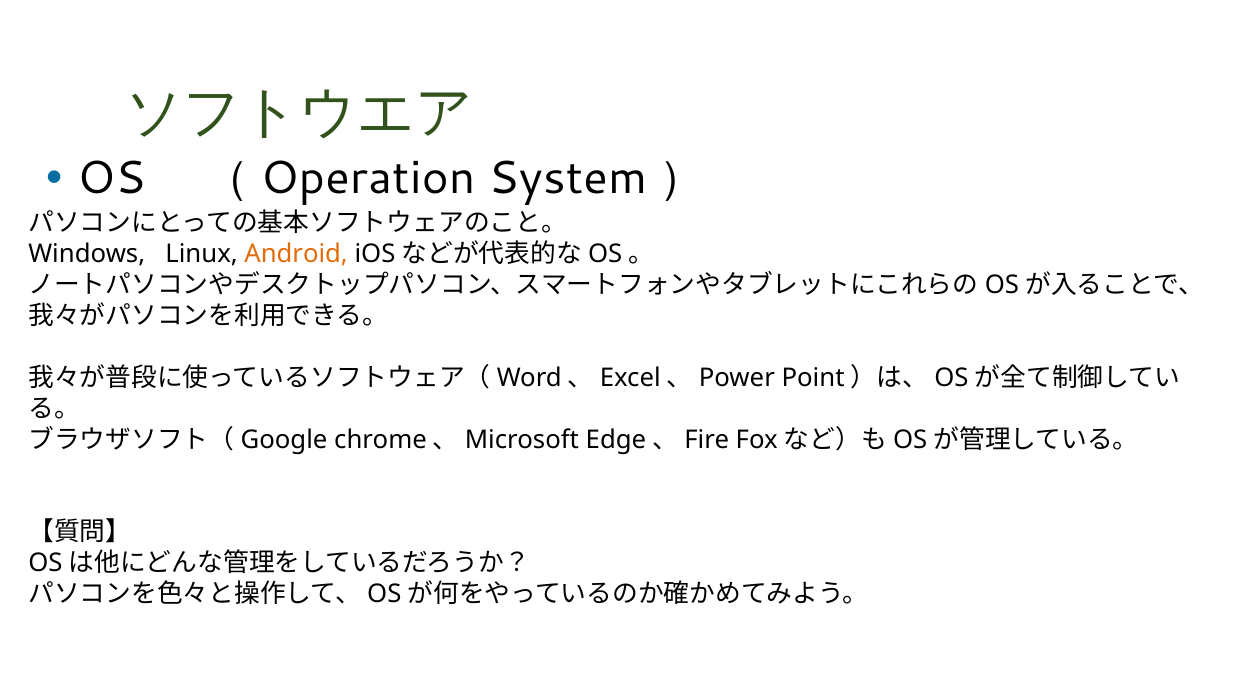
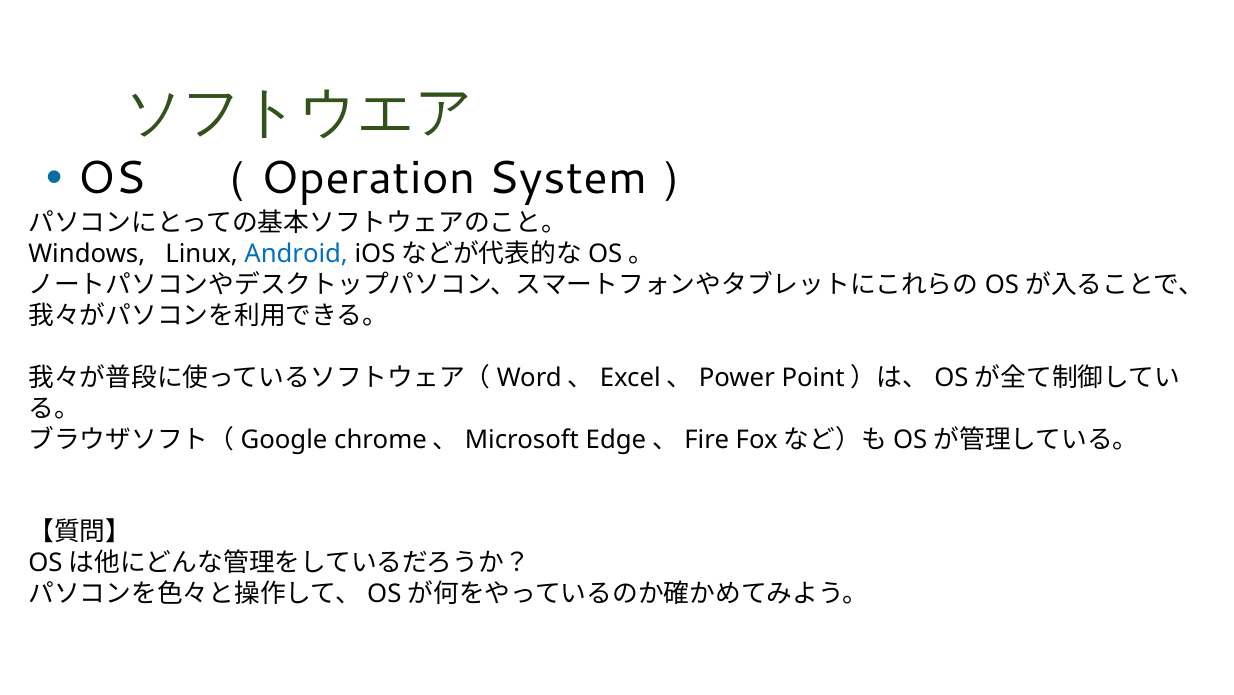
Android colour: orange -> blue
